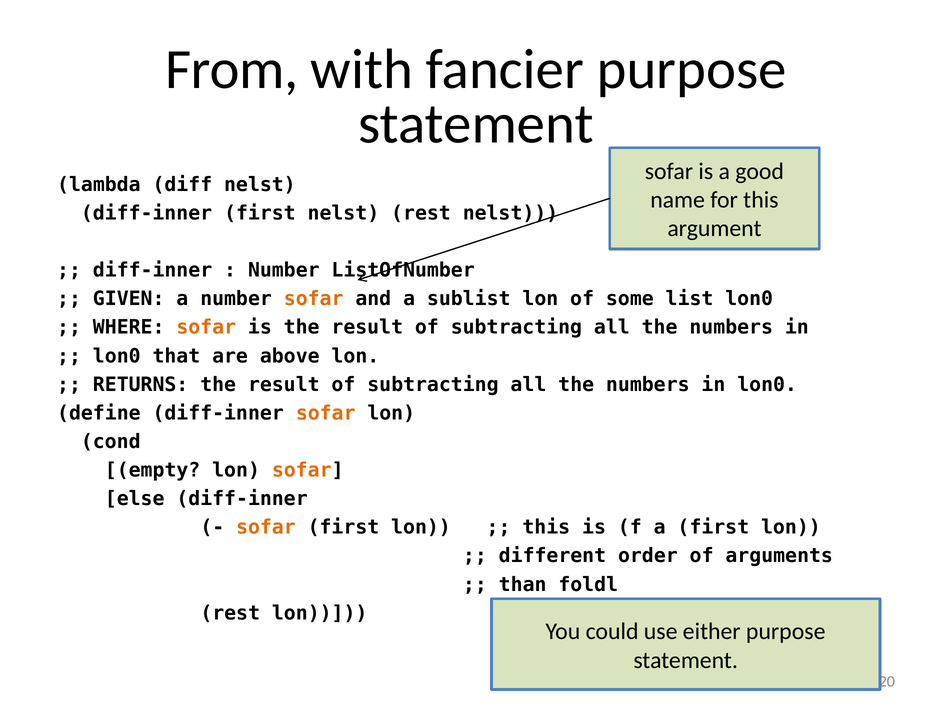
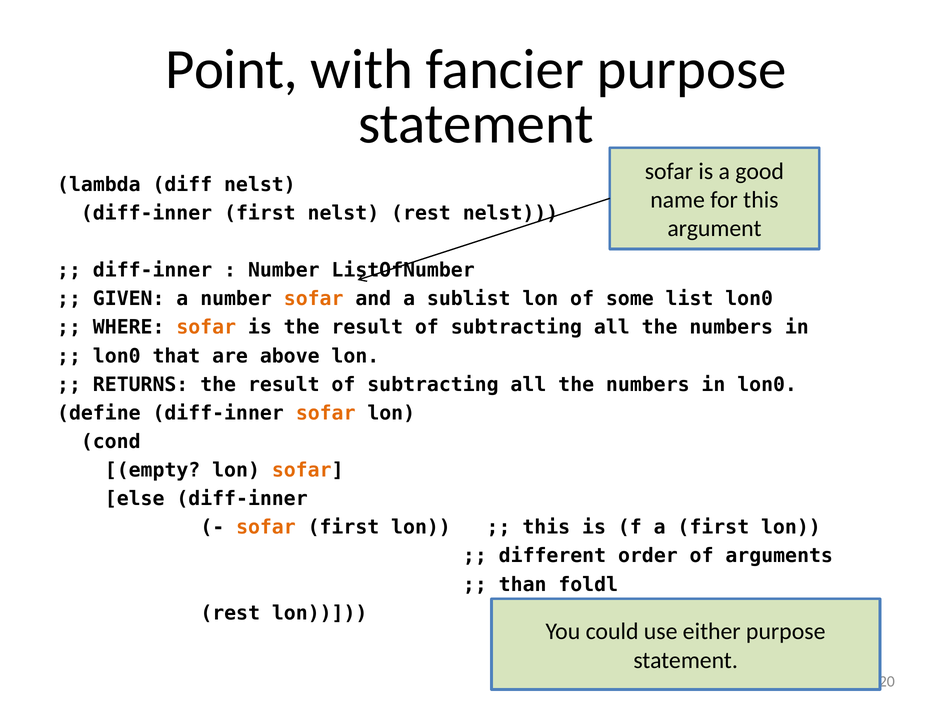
From: From -> Point
